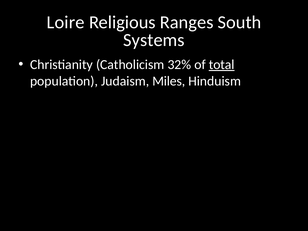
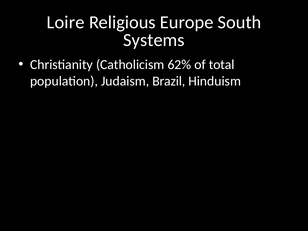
Ranges: Ranges -> Europe
32%: 32% -> 62%
total underline: present -> none
Miles: Miles -> Brazil
